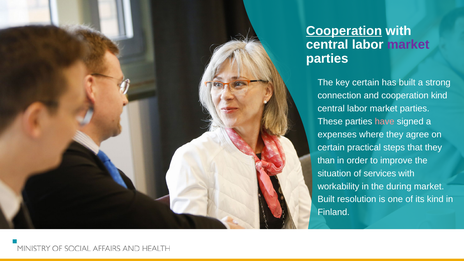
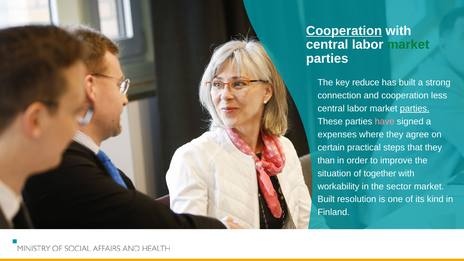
market at (408, 45) colour: purple -> green
key certain: certain -> reduce
cooperation kind: kind -> less
parties at (415, 108) underline: none -> present
services: services -> together
during: during -> sector
